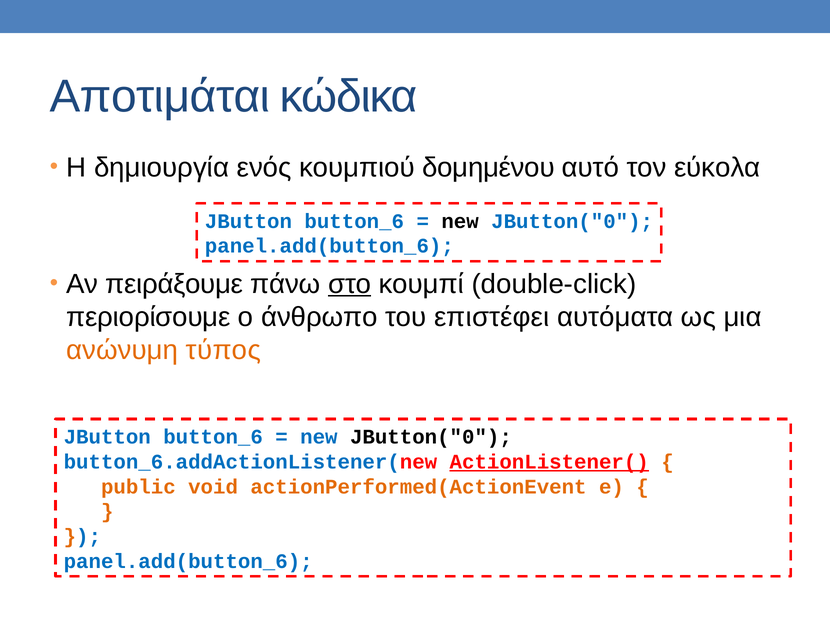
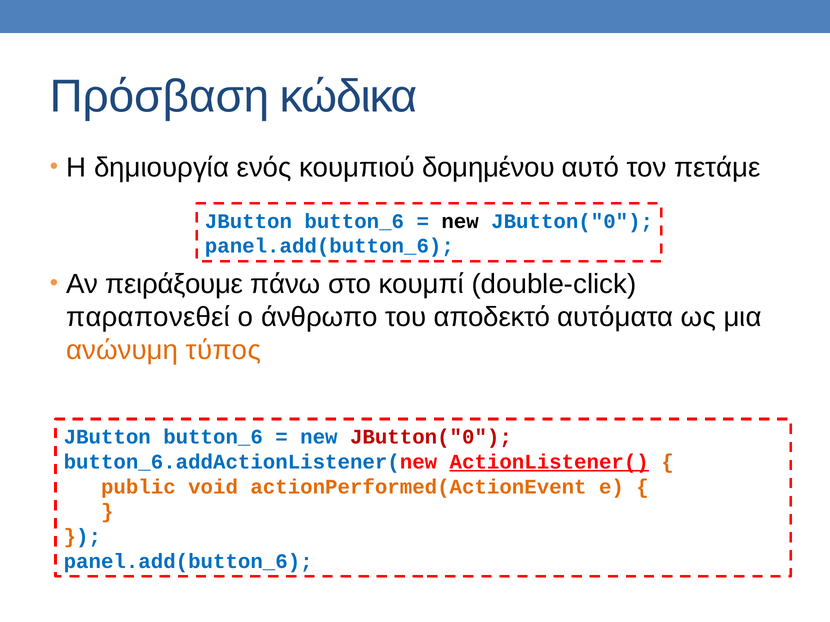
Αποτιμάται: Αποτιμάται -> Πρόσβαση
εύκολα: εύκολα -> πετάμε
στο underline: present -> none
περιορίσουμε: περιορίσουμε -> παραπονεθεί
επιστέφει: επιστέφει -> αποδεκτό
JButton("0 at (431, 437) colour: black -> red
